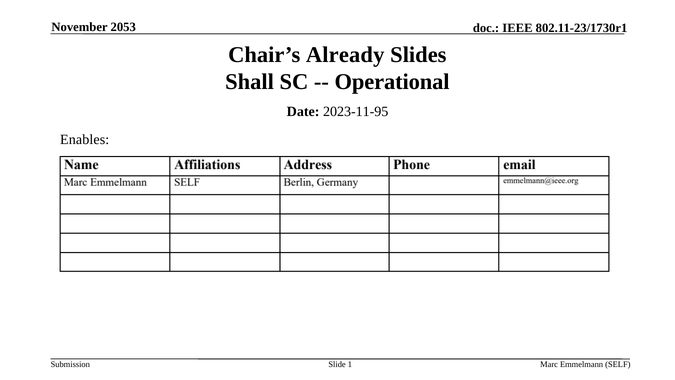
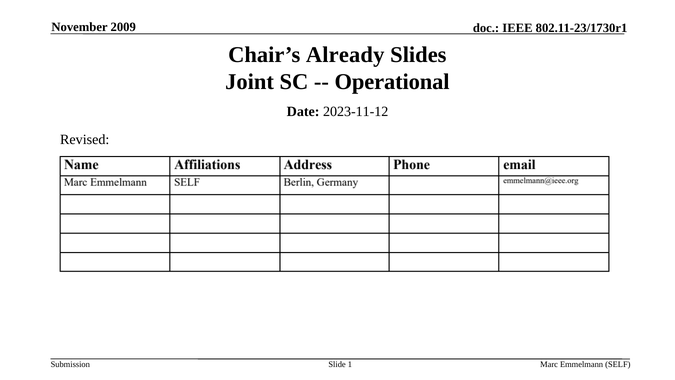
2053: 2053 -> 2009
Shall: Shall -> Joint
2023-11-95: 2023-11-95 -> 2023-11-12
Enables: Enables -> Revised
